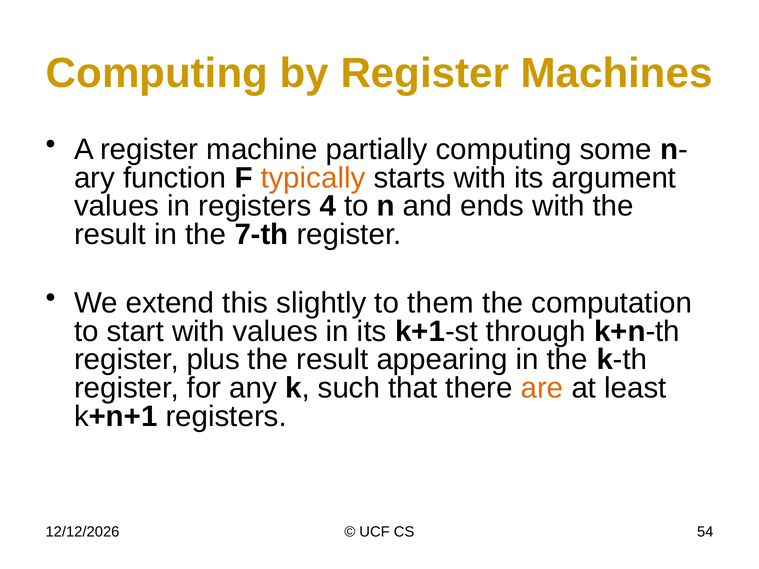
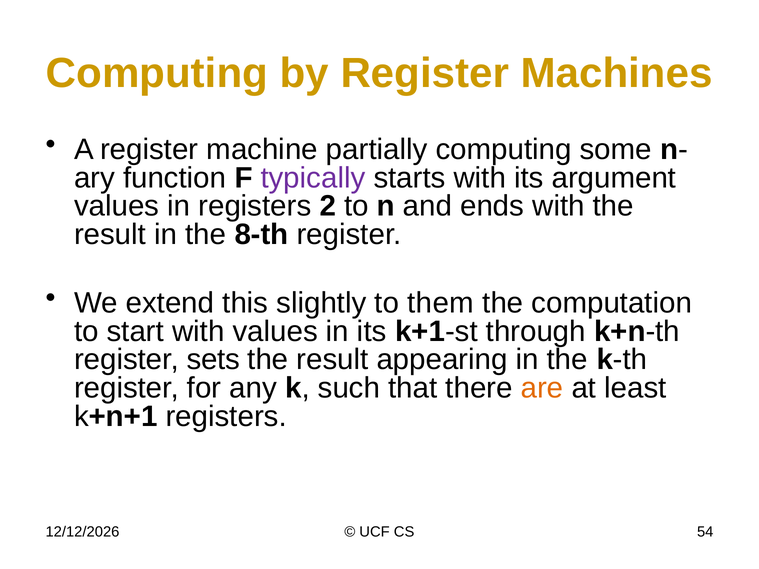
typically colour: orange -> purple
4: 4 -> 2
7-th: 7-th -> 8-th
plus: plus -> sets
